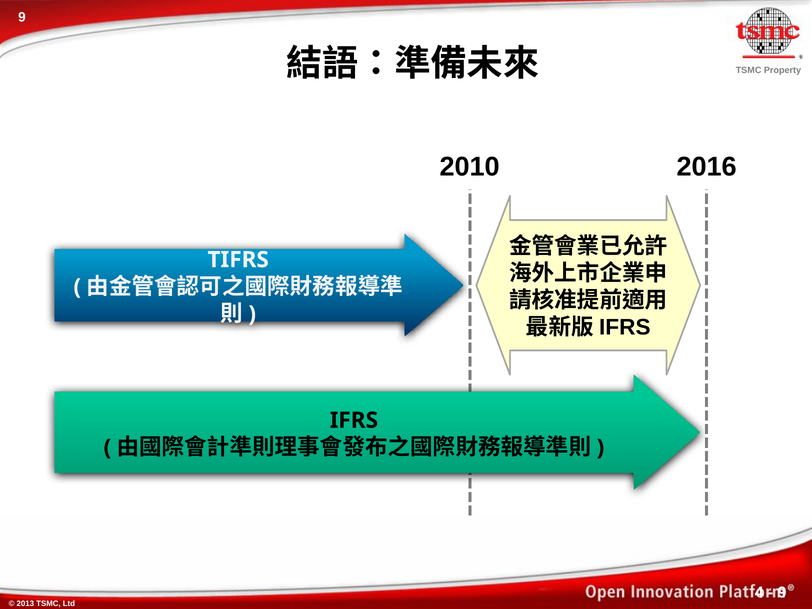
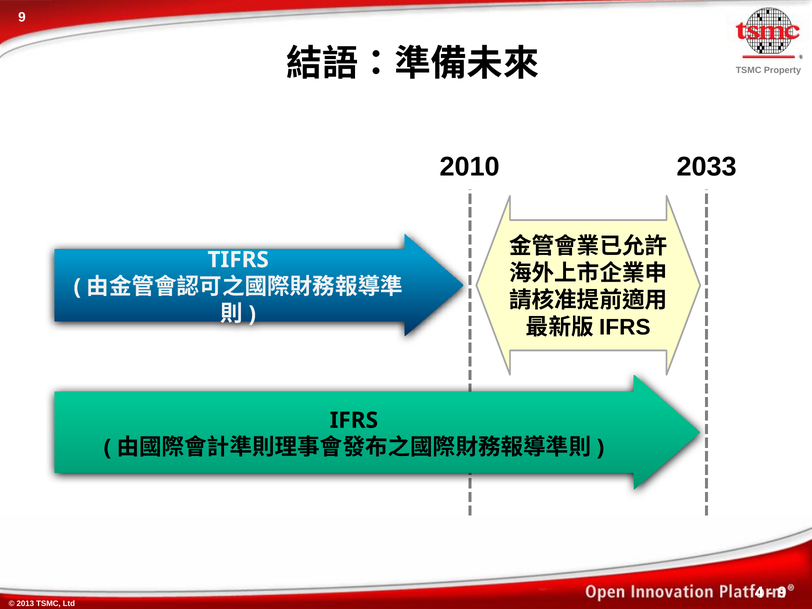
2016: 2016 -> 2033
